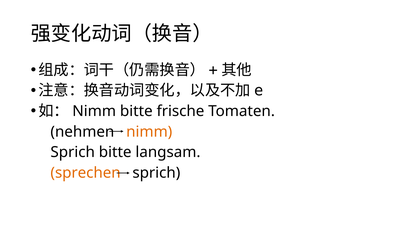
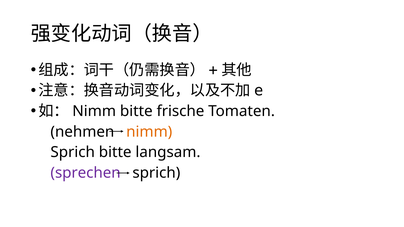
sprechen colour: orange -> purple
